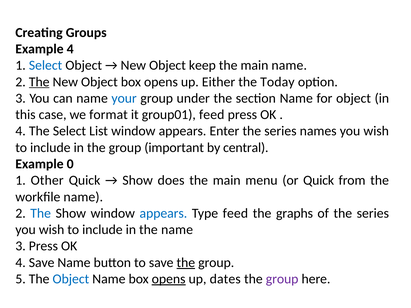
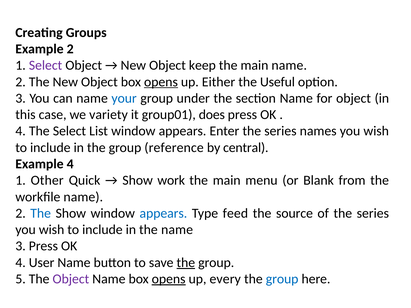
Example 4: 4 -> 2
Select at (46, 65) colour: blue -> purple
The at (39, 82) underline: present -> none
opens at (161, 82) underline: none -> present
Today: Today -> Useful
format: format -> variety
group01 feed: feed -> does
important: important -> reference
Example 0: 0 -> 4
does: does -> work
or Quick: Quick -> Blank
graphs: graphs -> source
4 Save: Save -> User
Object at (71, 279) colour: blue -> purple
dates: dates -> every
group at (282, 279) colour: purple -> blue
